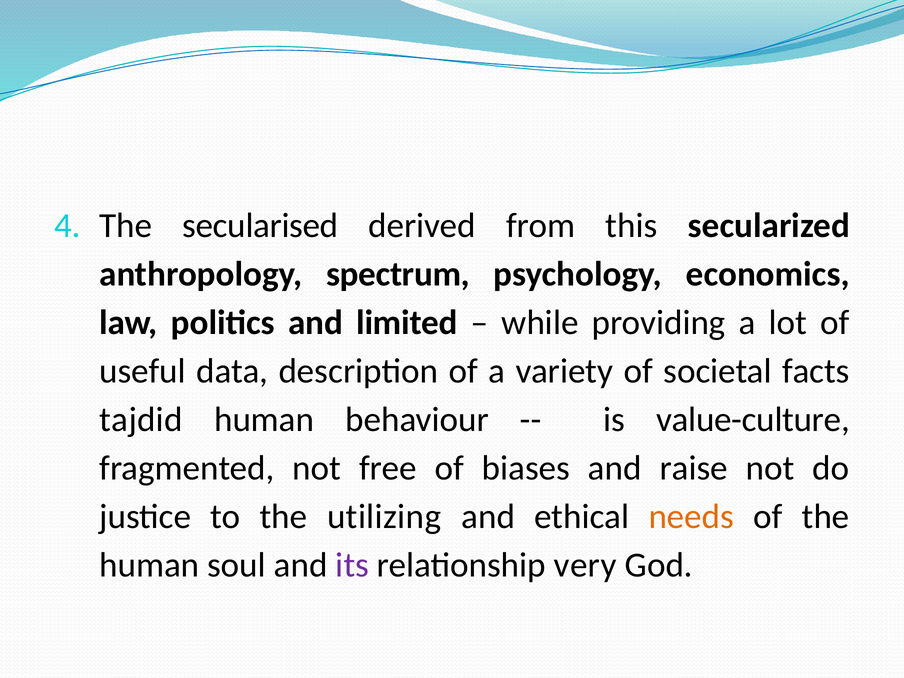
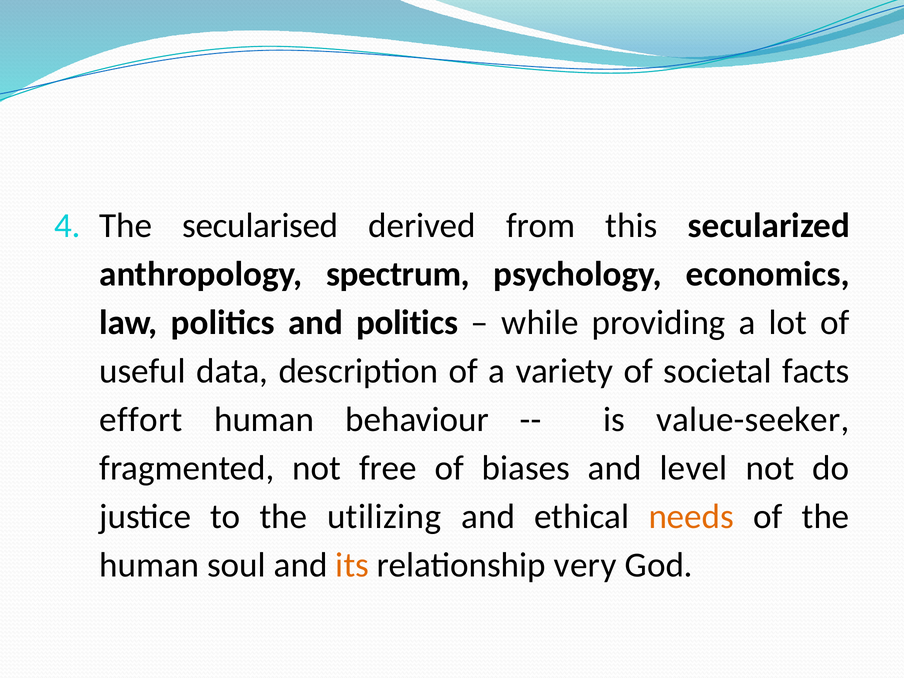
and limited: limited -> politics
tajdid: tajdid -> effort
value-culture: value-culture -> value-seeker
raise: raise -> level
its colour: purple -> orange
